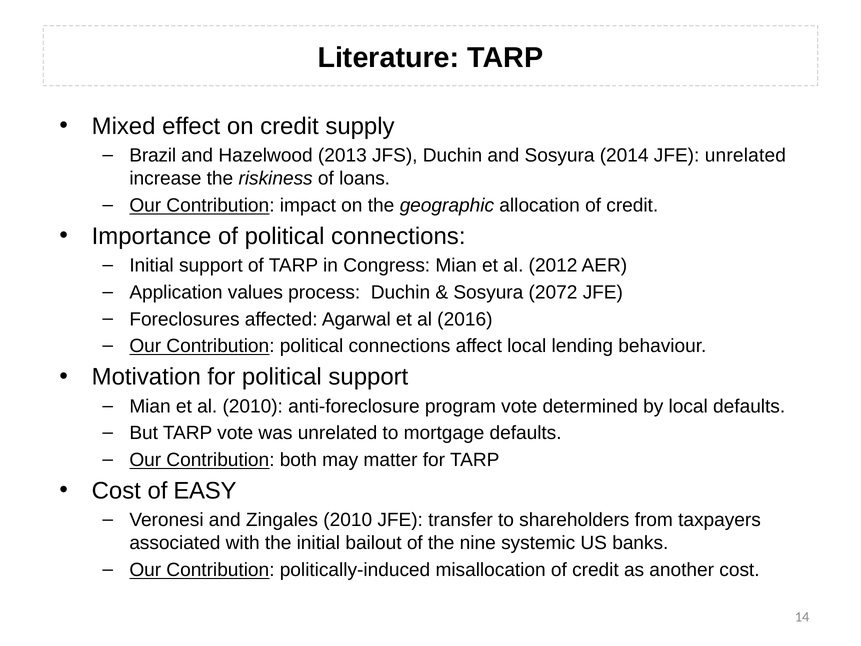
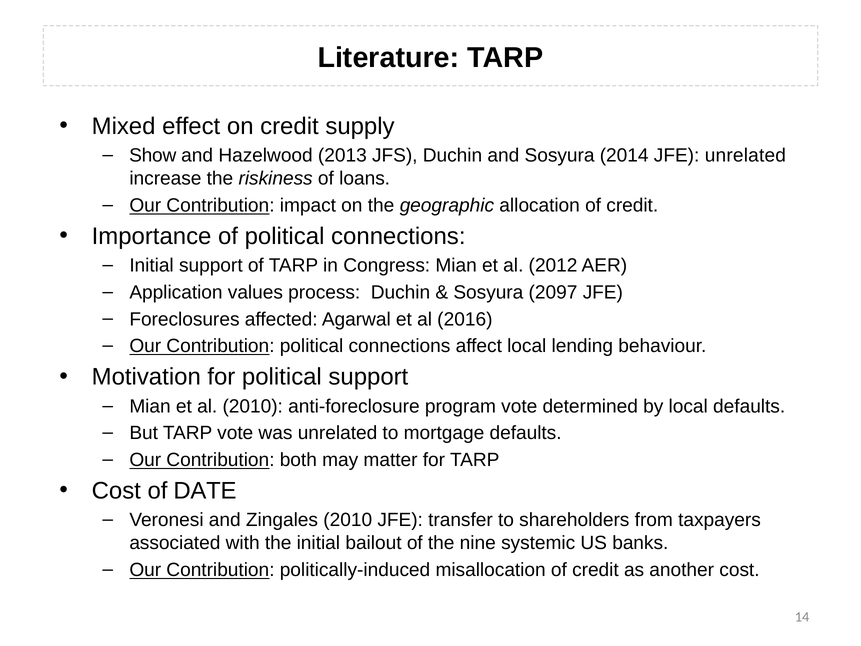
Brazil: Brazil -> Show
2072: 2072 -> 2097
EASY: EASY -> DATE
